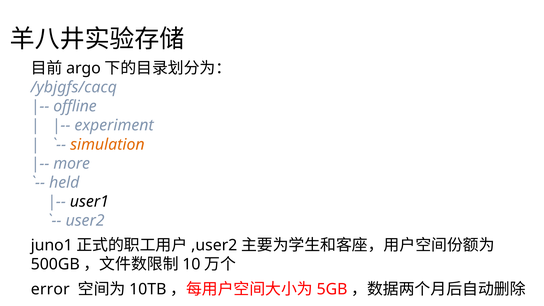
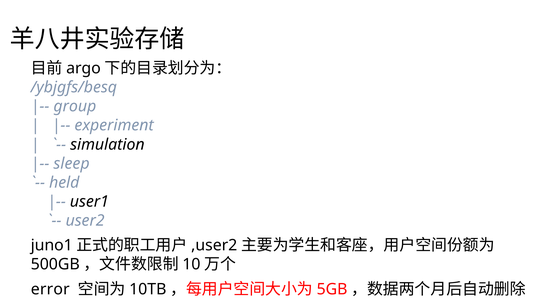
/ybjgfs/cacq: /ybjgfs/cacq -> /ybjgfs/besq
offline: offline -> group
simulation colour: orange -> black
more: more -> sleep
